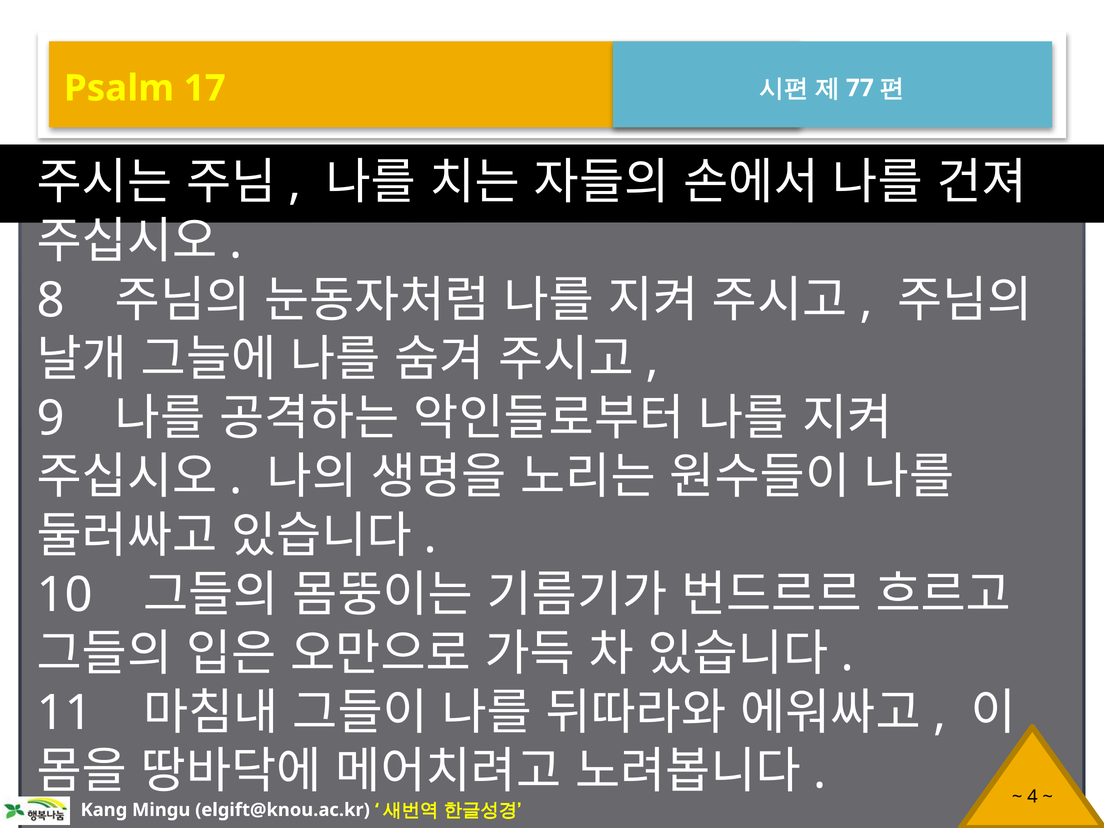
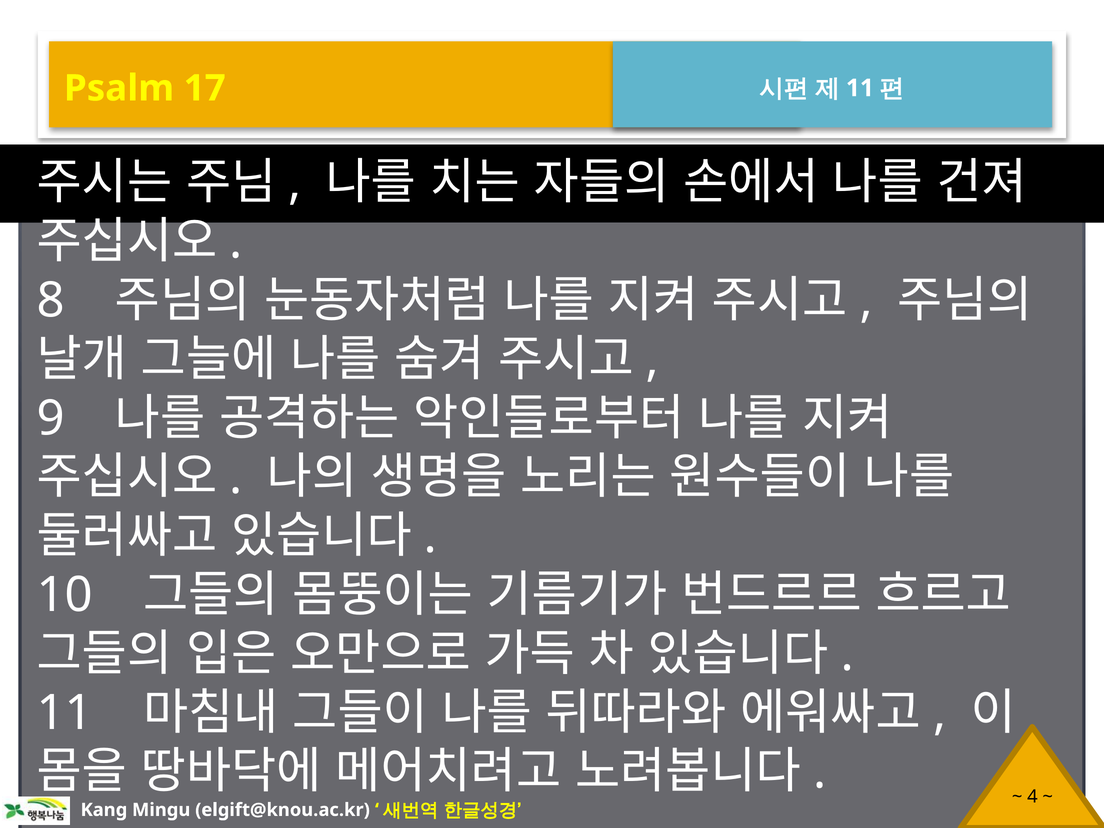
77 at (860, 88): 77 -> 11
